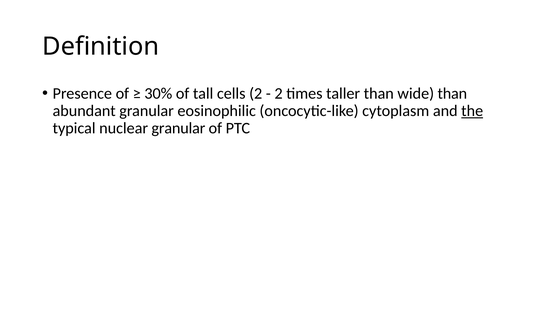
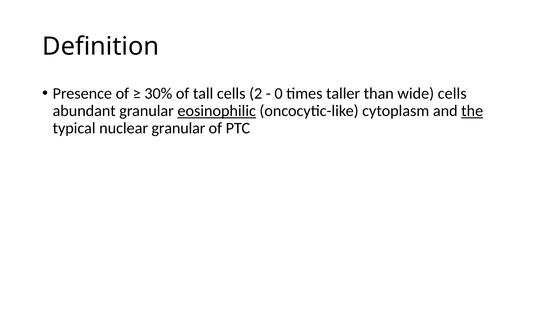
2 at (279, 94): 2 -> 0
wide than: than -> cells
eosinophilic underline: none -> present
